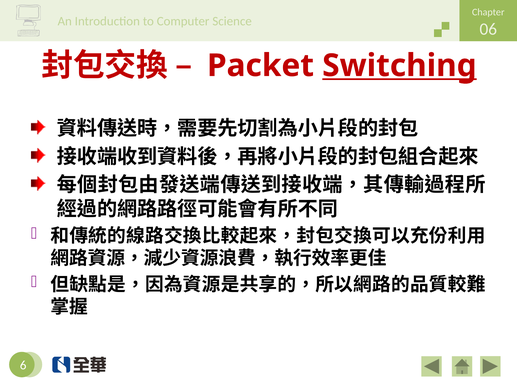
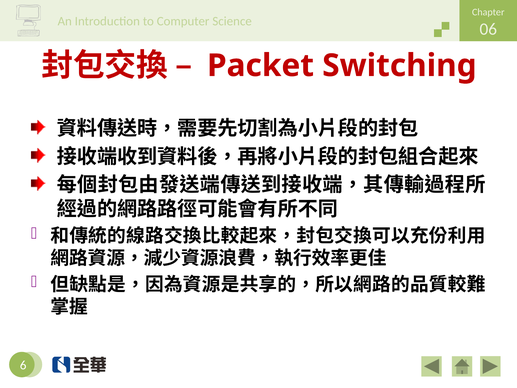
Switching underline: present -> none
